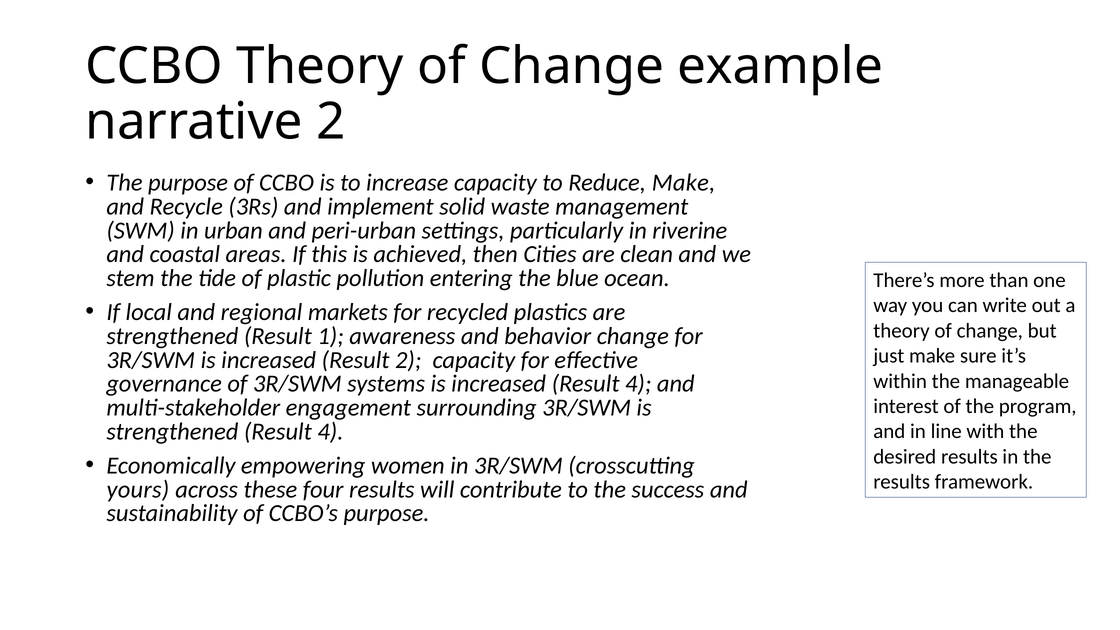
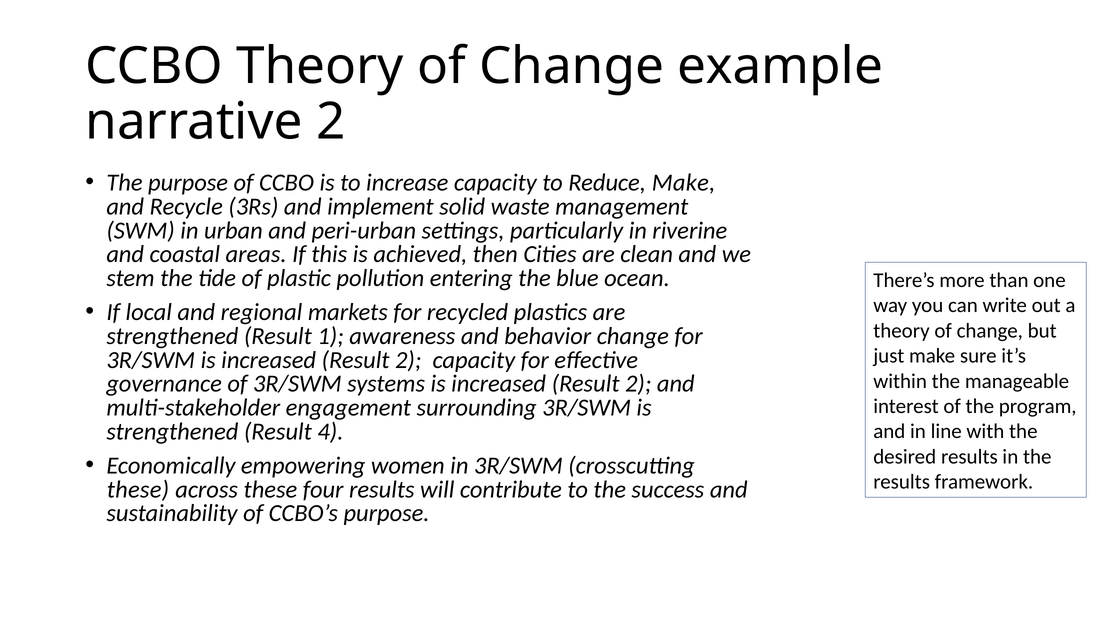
4 at (638, 384): 4 -> 2
yours at (138, 490): yours -> these
